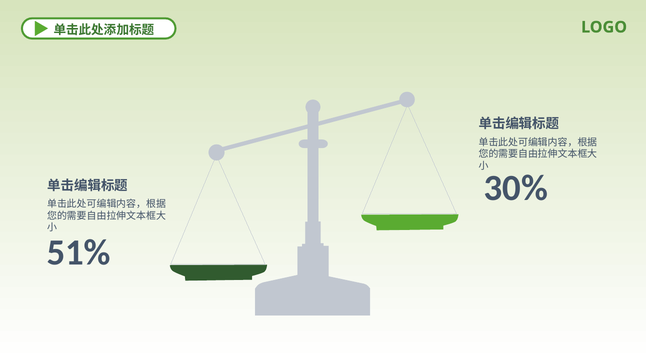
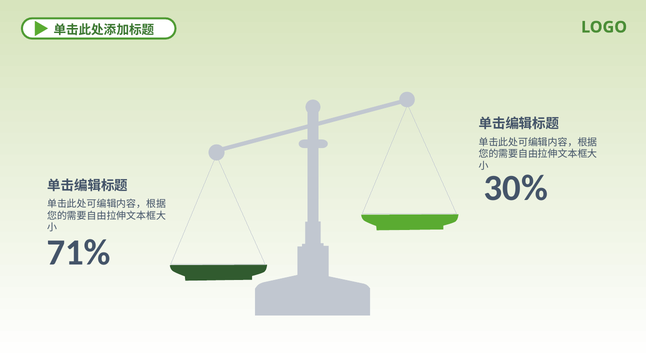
51%: 51% -> 71%
